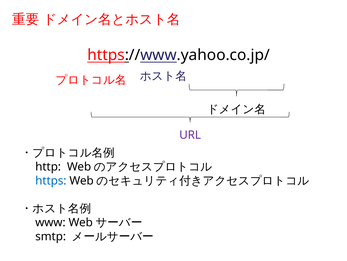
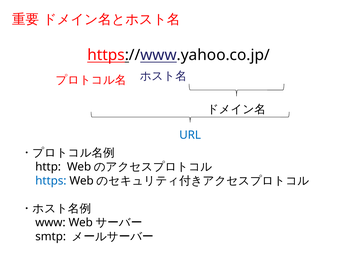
URL colour: purple -> blue
